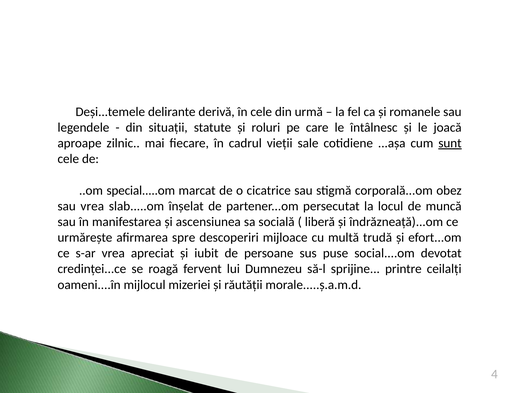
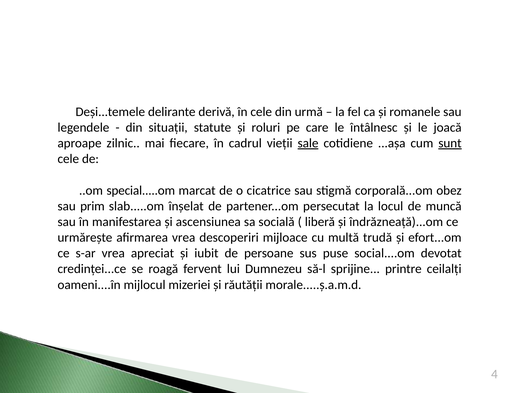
sale underline: none -> present
sau vrea: vrea -> prim
afirmarea spre: spre -> vrea
